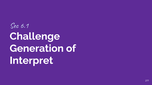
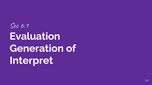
Challenge: Challenge -> Evaluation
